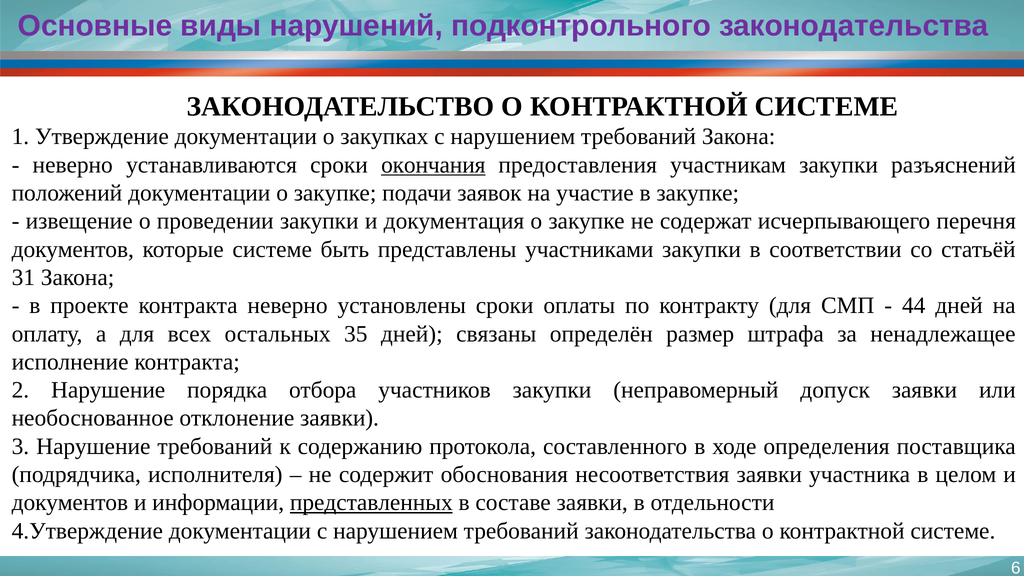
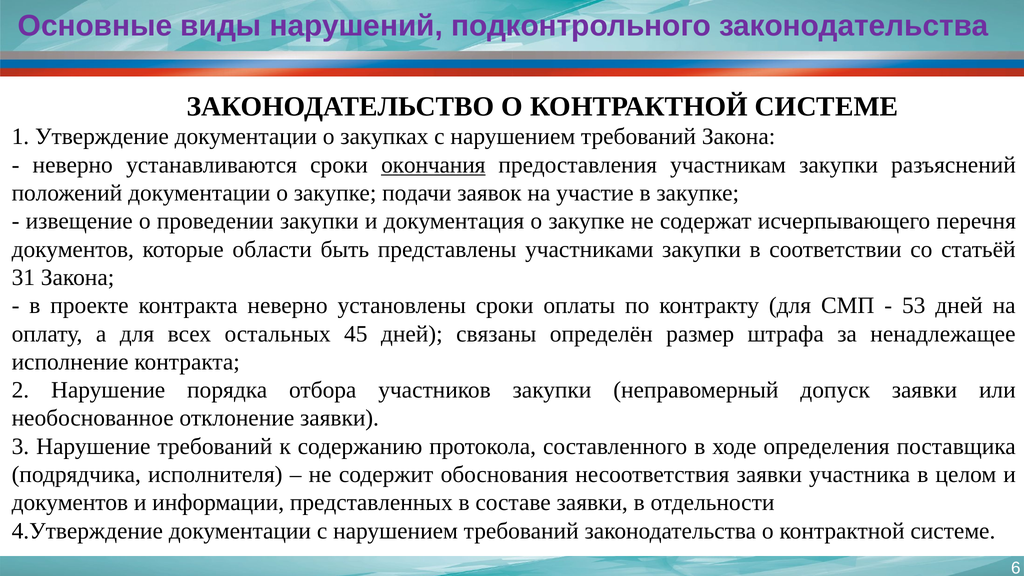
которые системе: системе -> области
44: 44 -> 53
35: 35 -> 45
представленных underline: present -> none
